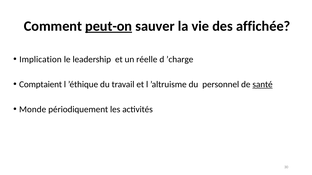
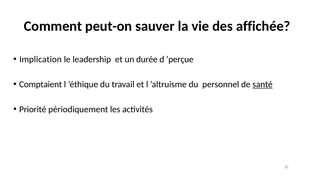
peut-on underline: present -> none
réelle: réelle -> durée
’charge: ’charge -> ’perçue
Monde: Monde -> Priorité
